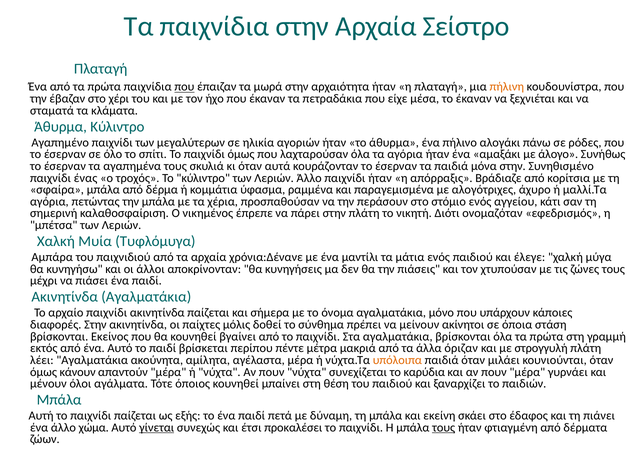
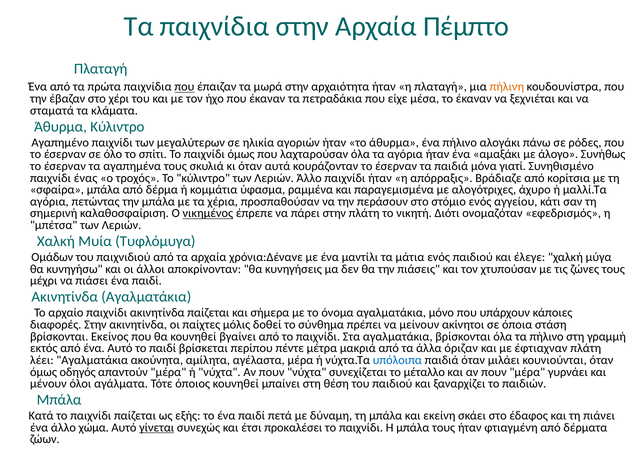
Σείστρο: Σείστρο -> Πέμπτο
μόνα στην: στην -> γιατί
νικημένος underline: none -> present
Αμπάρα: Αμπάρα -> Ομάδων
όλα τα πρώτα: πρώτα -> πήλινο
στρογγυλή: στρογγυλή -> έφτιαχναν
υπόλοιπα colour: orange -> blue
κάνουν: κάνουν -> οδηγός
καρύδια: καρύδια -> μέταλλο
Αυτή: Αυτή -> Κατά
τους at (444, 427) underline: present -> none
